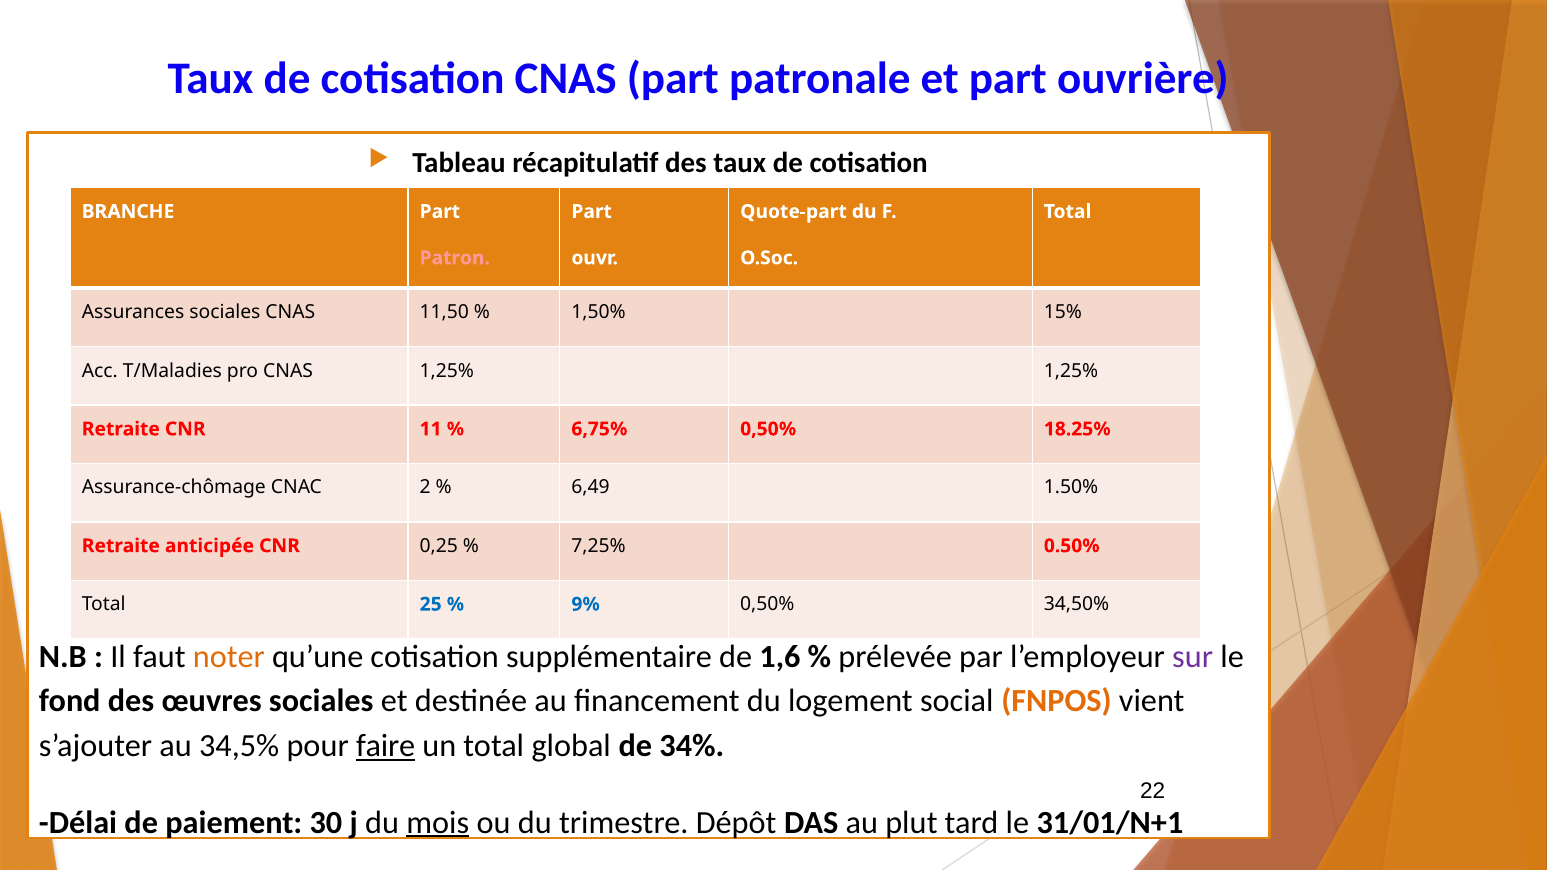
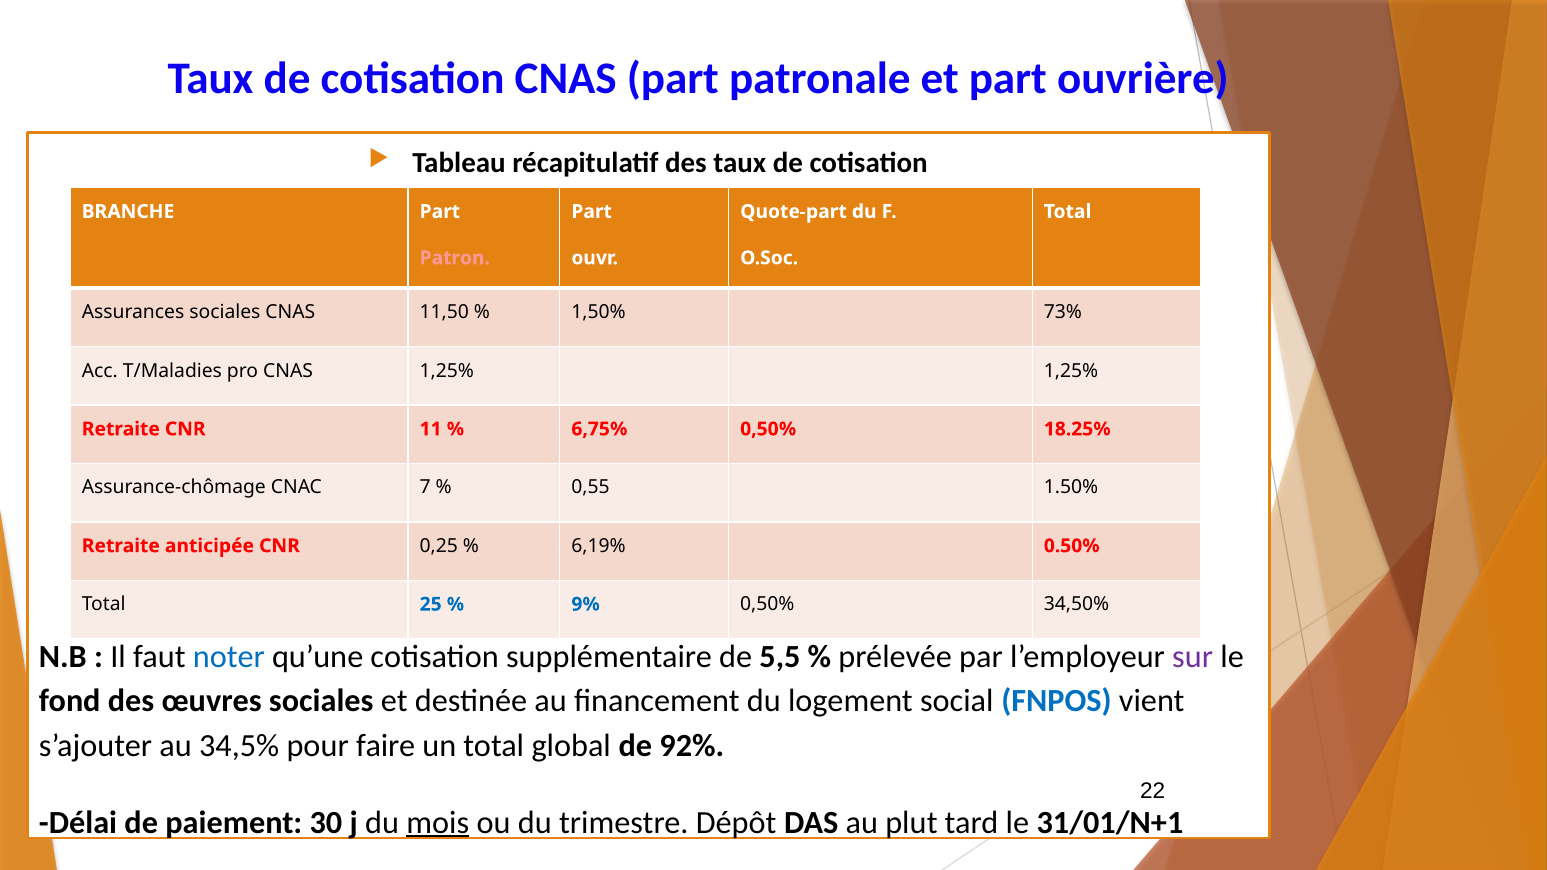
15%: 15% -> 73%
2: 2 -> 7
6,49: 6,49 -> 0,55
7,25%: 7,25% -> 6,19%
noter colour: orange -> blue
1,6: 1,6 -> 5,5
FNPOS colour: orange -> blue
faire underline: present -> none
34%: 34% -> 92%
